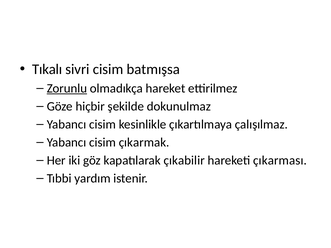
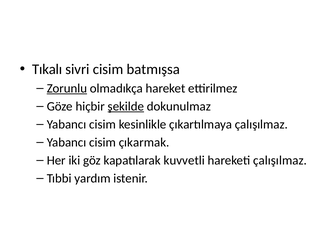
şekilde underline: none -> present
çıkabilir: çıkabilir -> kuvvetli
hareketi çıkarması: çıkarması -> çalışılmaz
